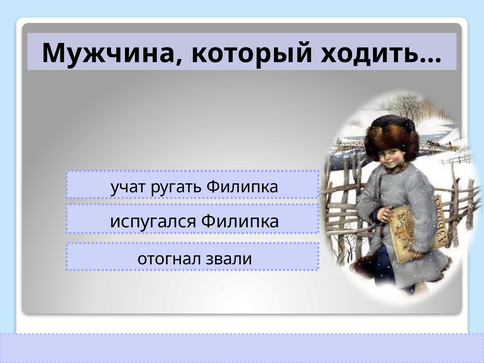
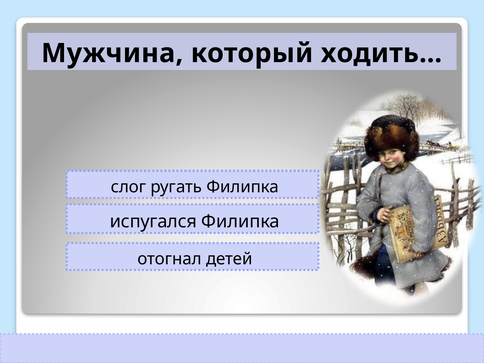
учат: учат -> слог
звали: звали -> детей
